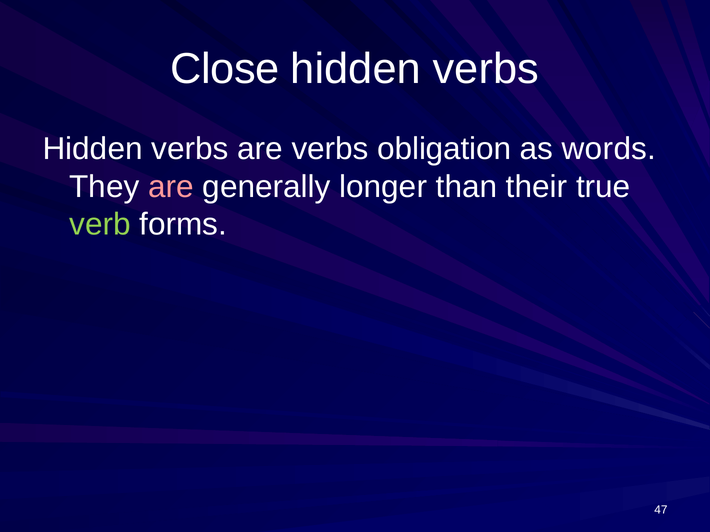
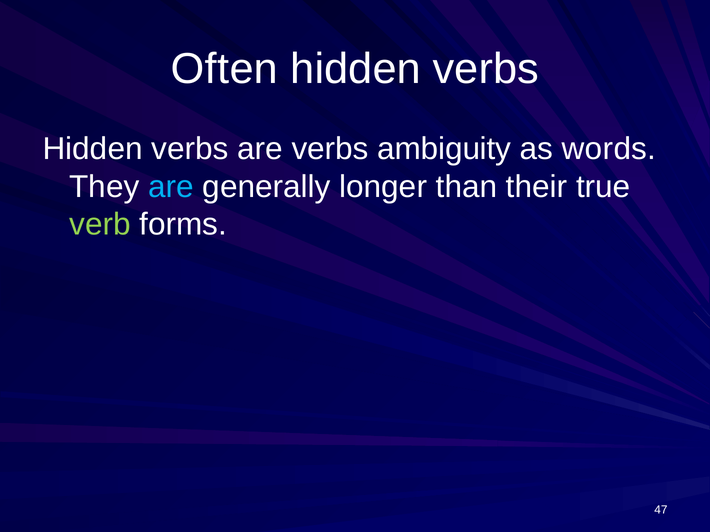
Close: Close -> Often
obligation: obligation -> ambiguity
are at (171, 187) colour: pink -> light blue
